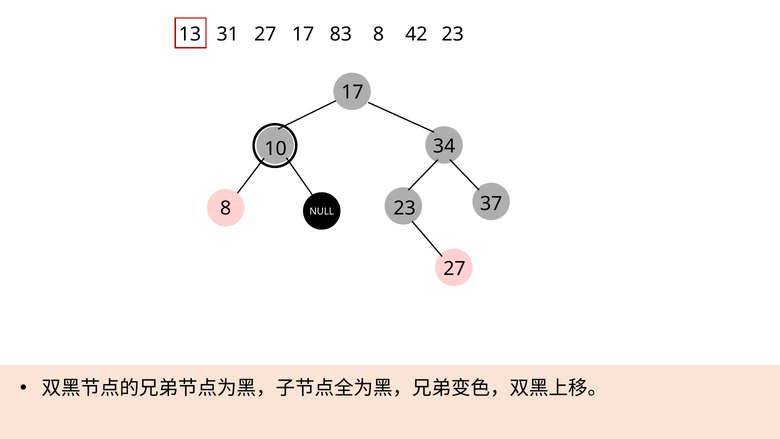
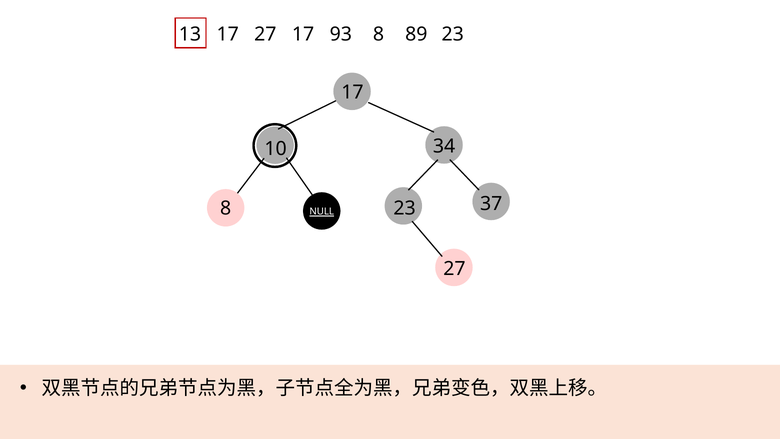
13 31: 31 -> 17
83: 83 -> 93
42: 42 -> 89
NULL underline: none -> present
